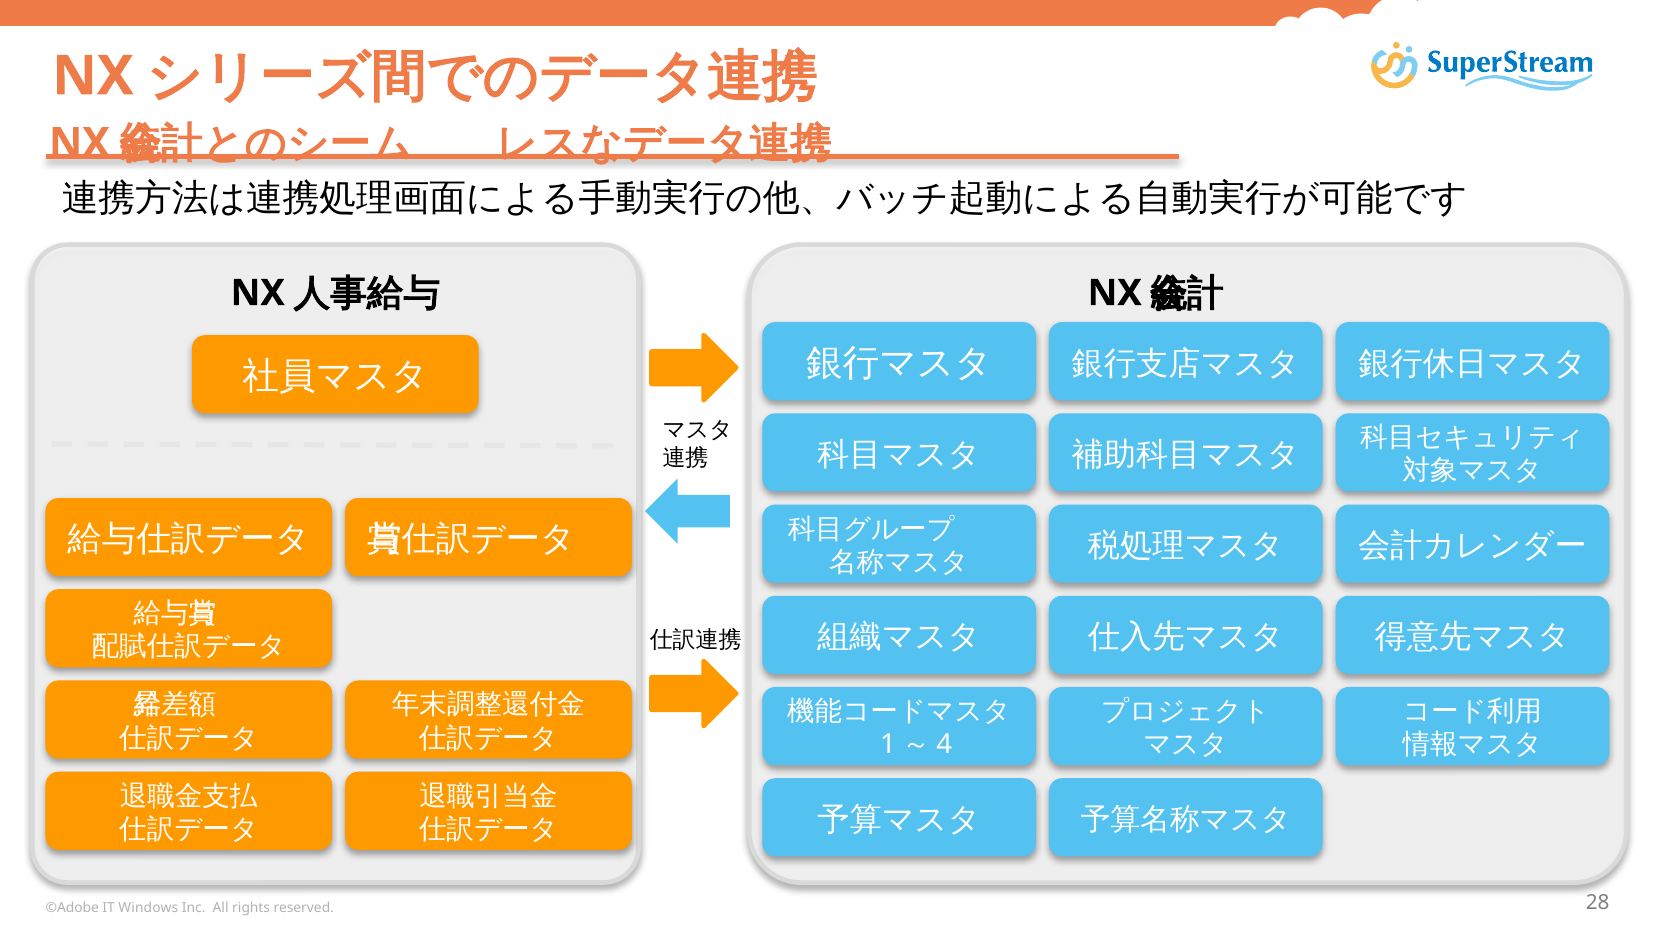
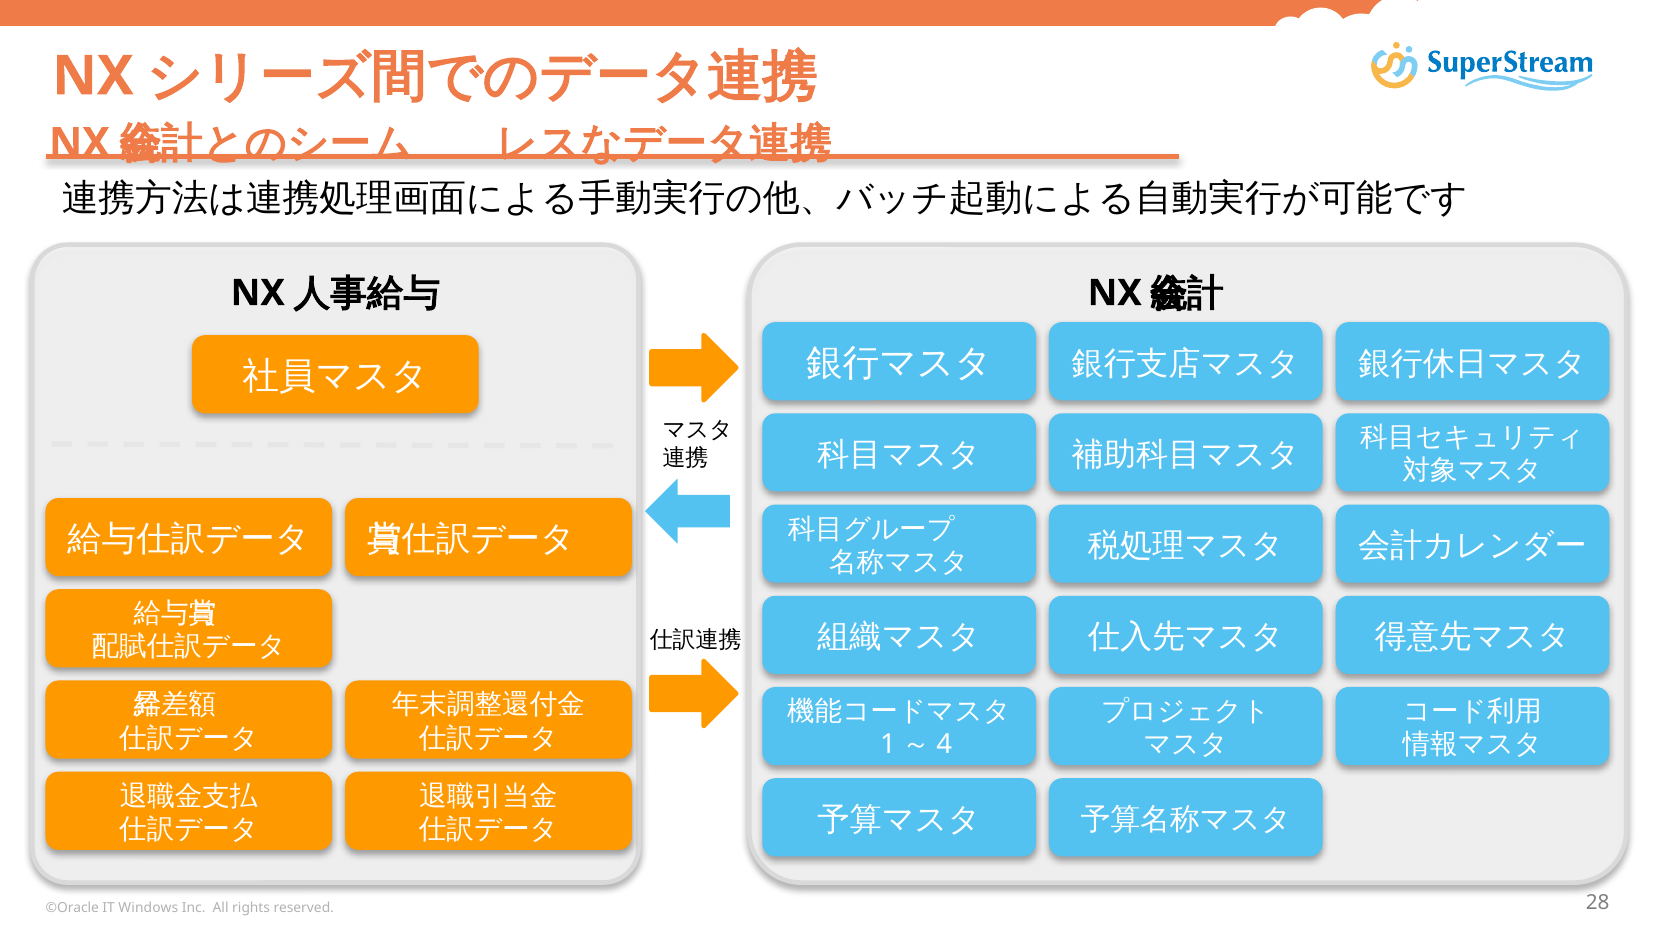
©Adobe: ©Adobe -> ©Oracle
